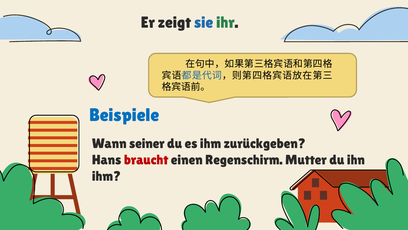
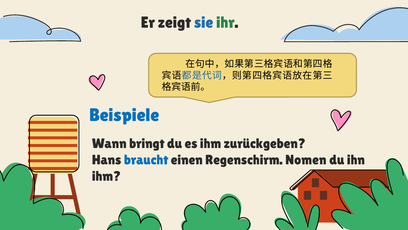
seiner: seiner -> bringt
braucht colour: red -> blue
Mutter: Mutter -> Nomen
